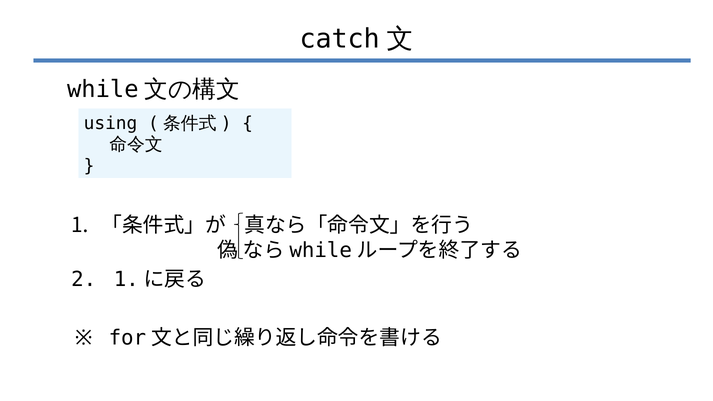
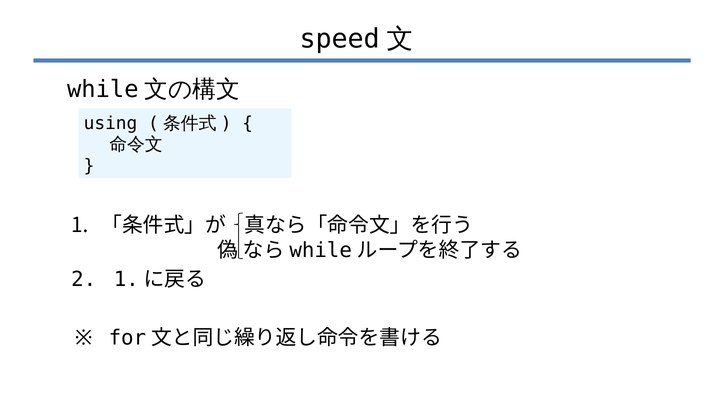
catch: catch -> speed
